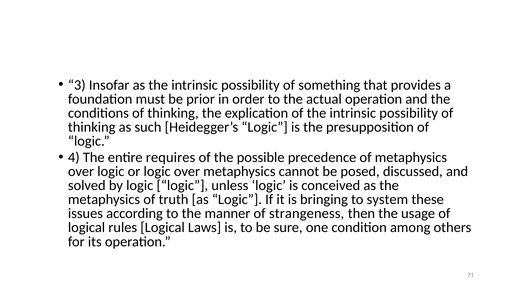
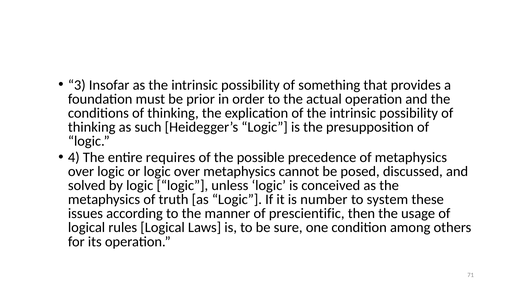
bringing: bringing -> number
strangeness: strangeness -> prescientific
